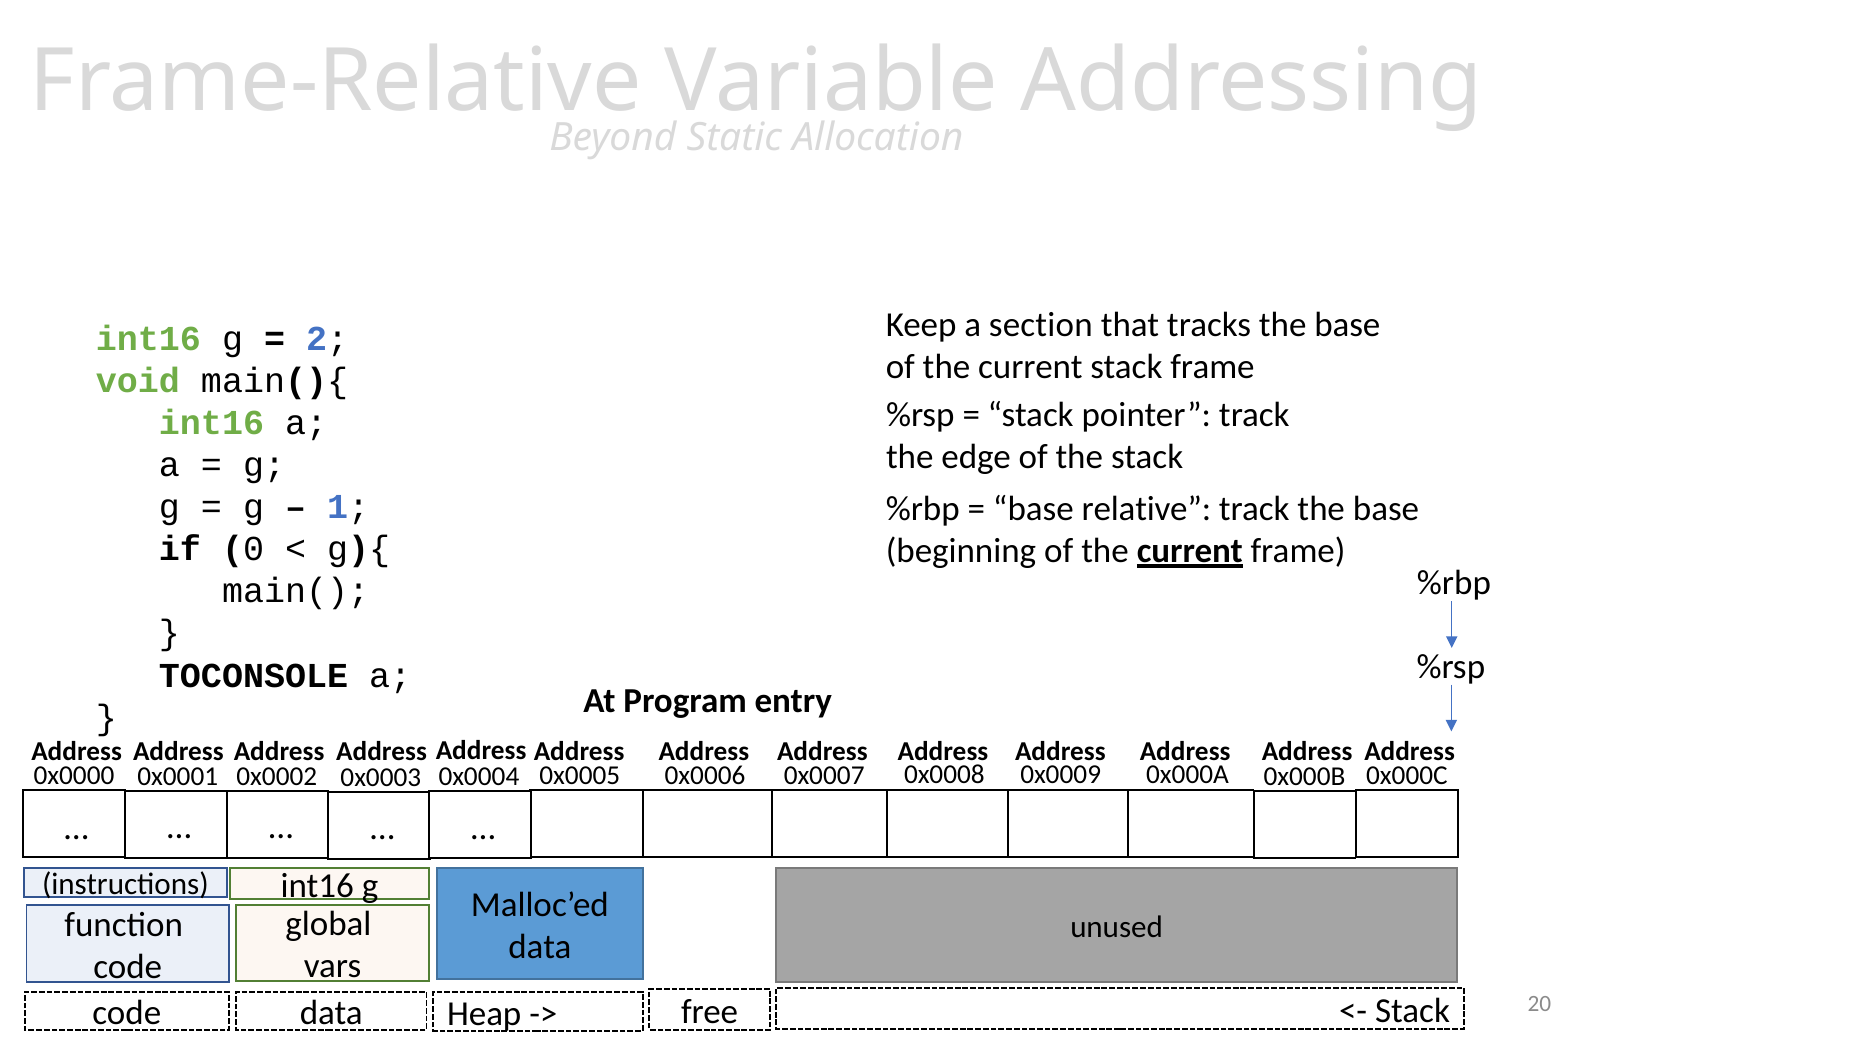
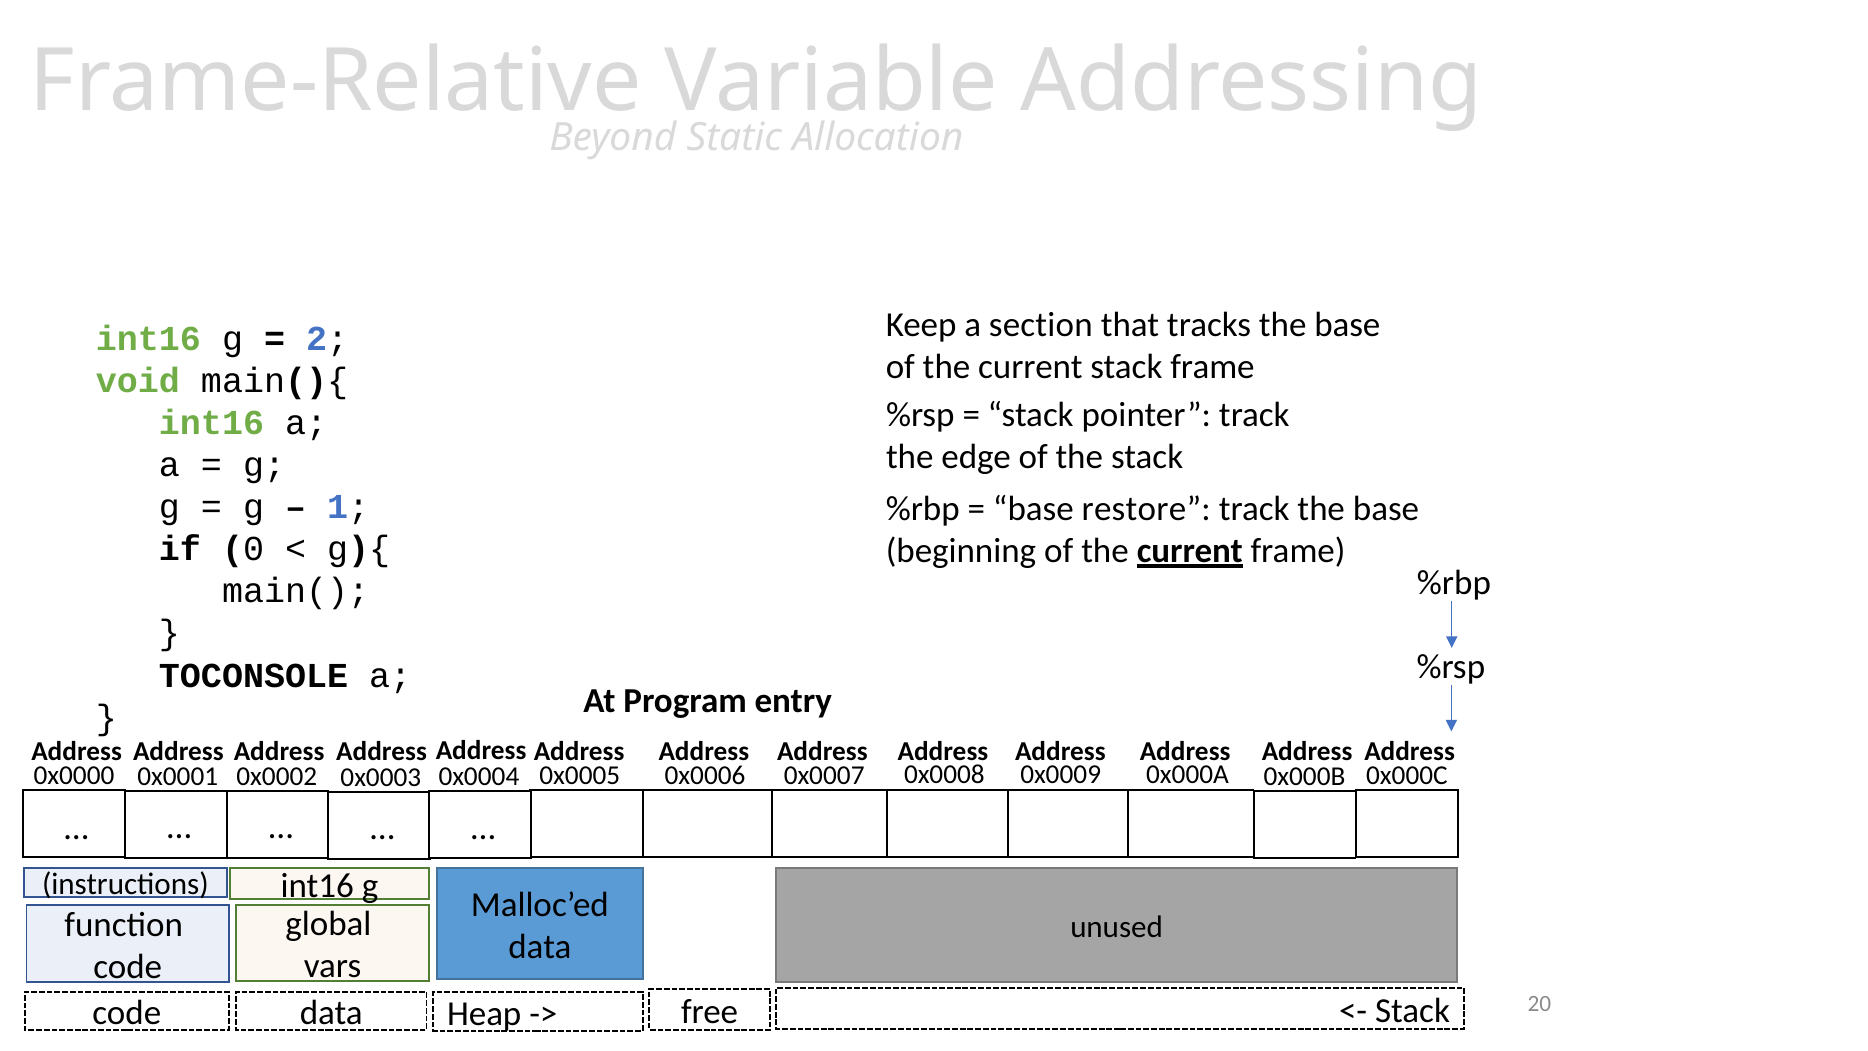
relative: relative -> restore
